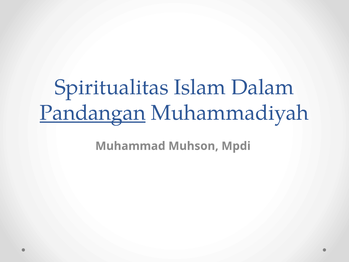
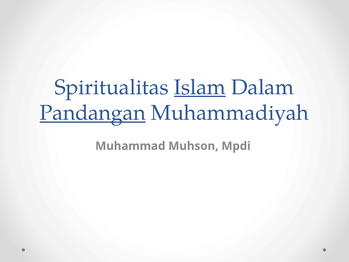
Islam underline: none -> present
